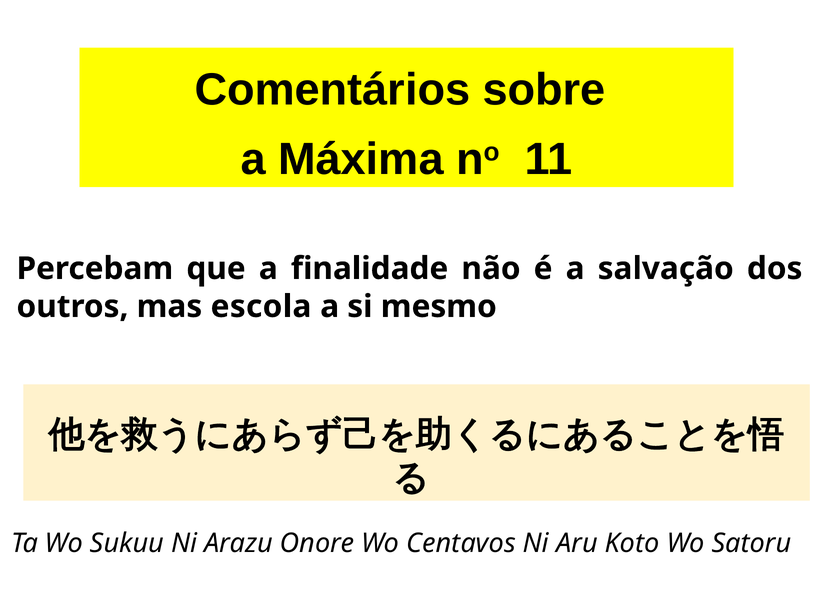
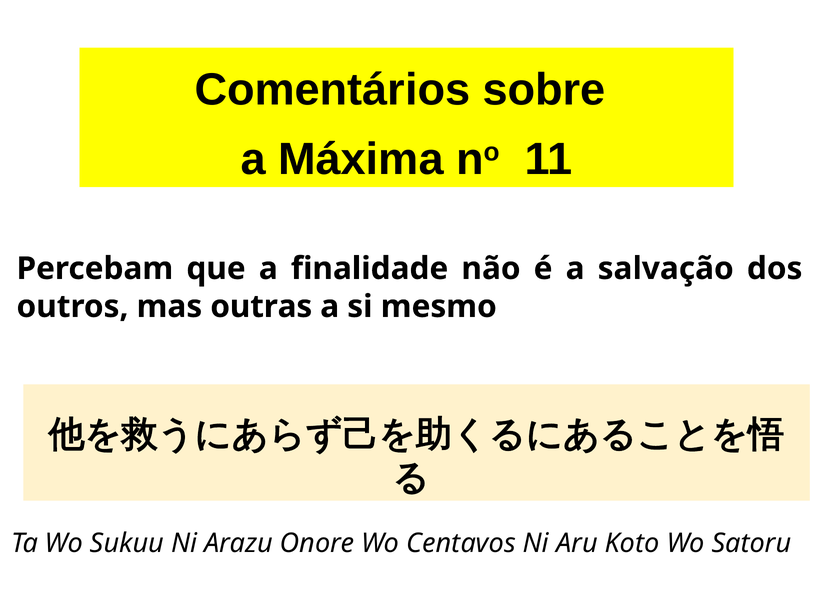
escola: escola -> outras
